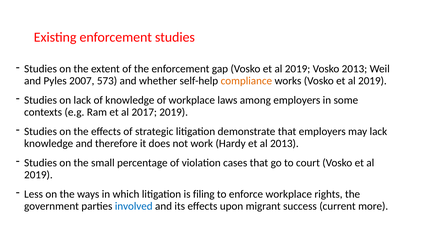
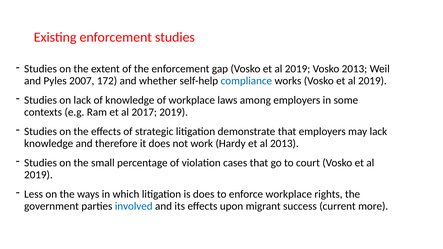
573: 573 -> 172
compliance colour: orange -> blue
is filing: filing -> does
